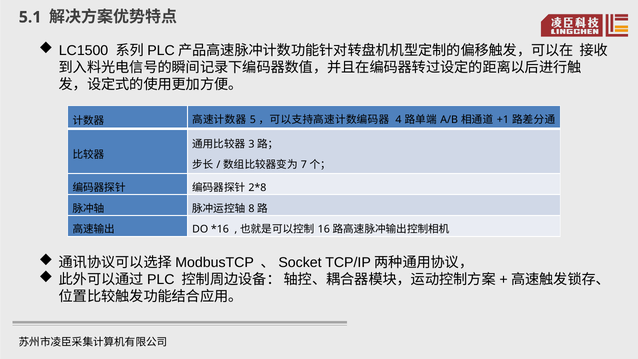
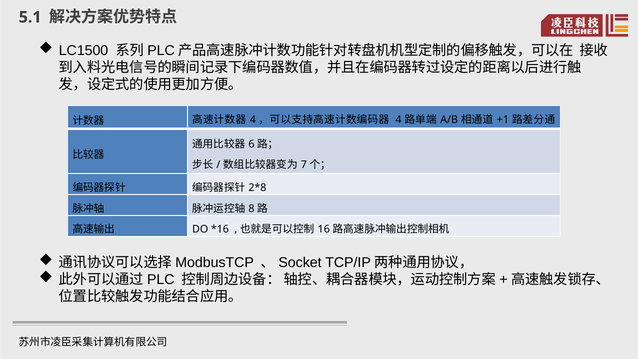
5 at (253, 119): 5 -> 4
3: 3 -> 6
